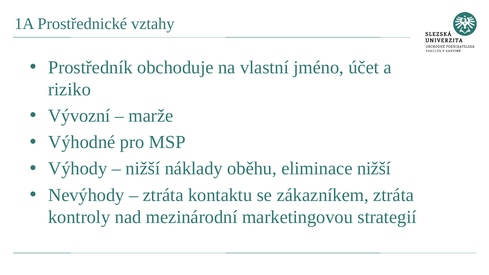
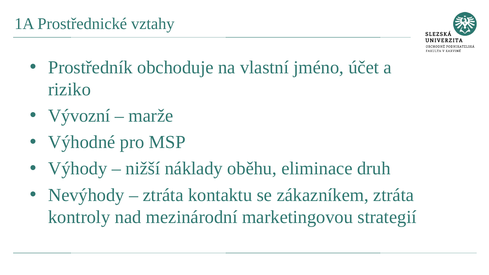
eliminace nižší: nižší -> druh
